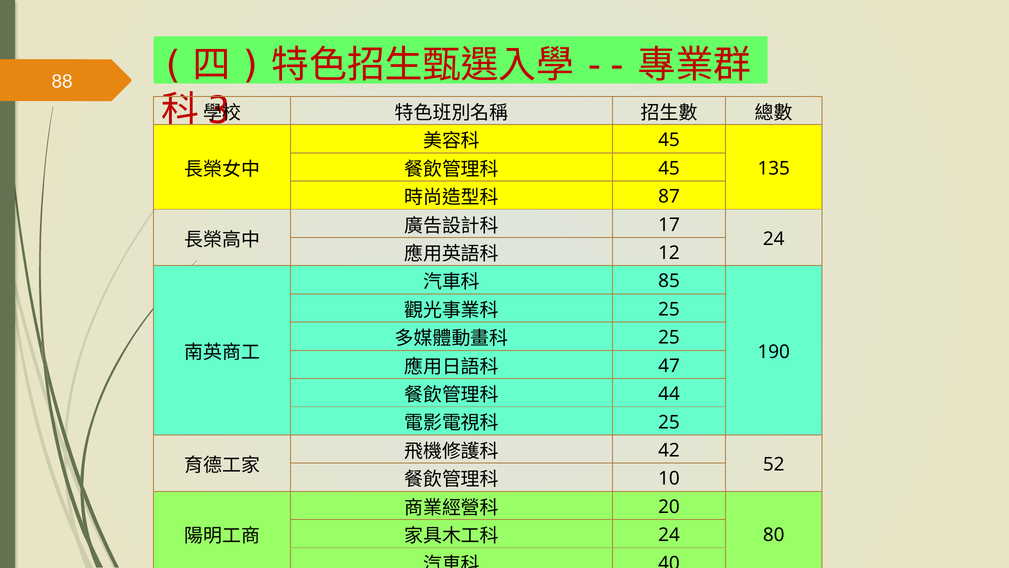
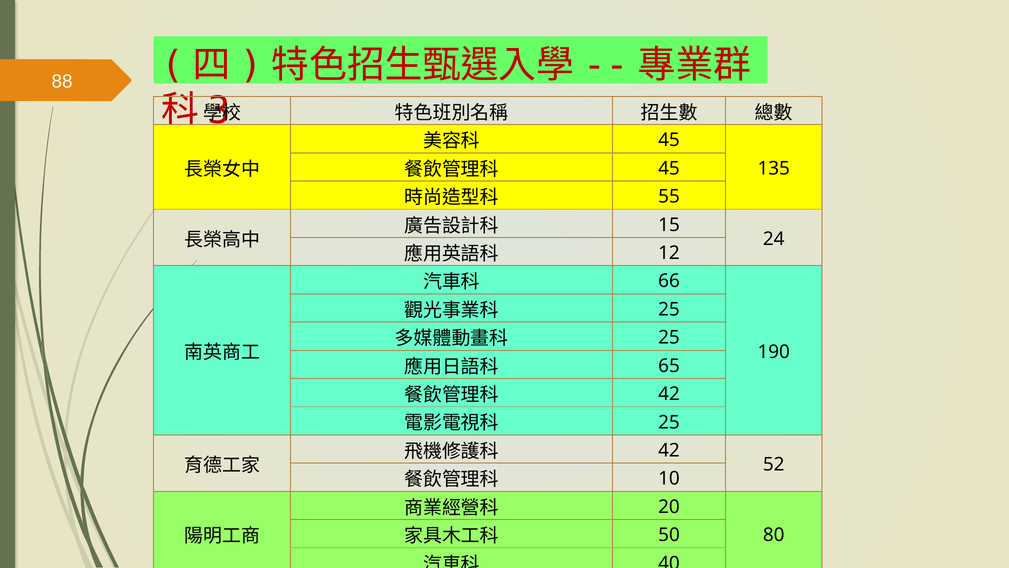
87: 87 -> 55
17: 17 -> 15
85: 85 -> 66
47: 47 -> 65
44 at (669, 394): 44 -> 42
24 at (669, 535): 24 -> 50
